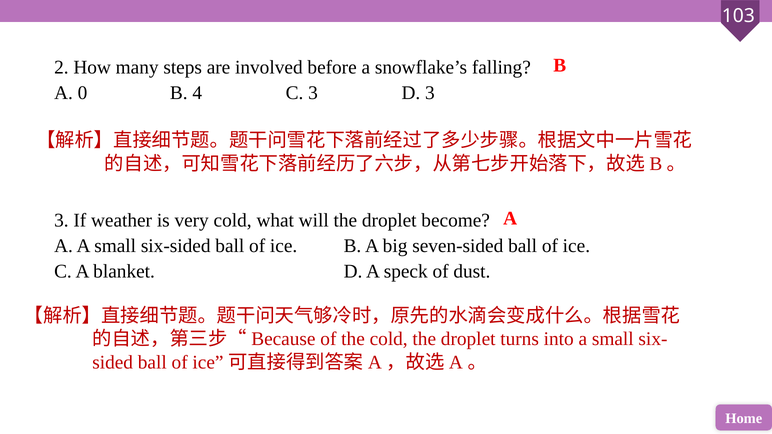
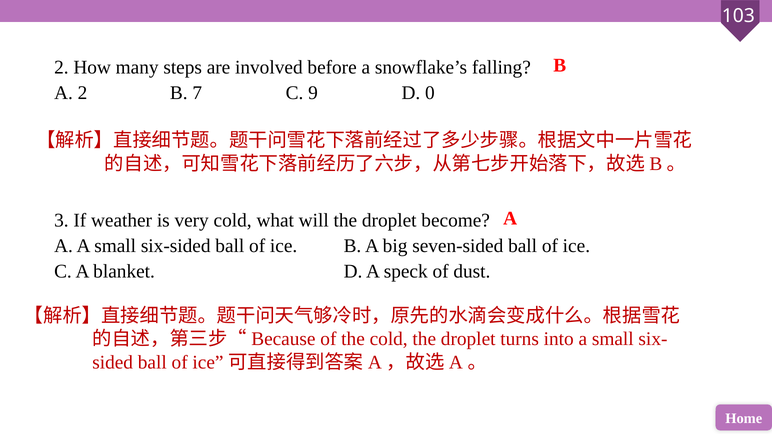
A 0: 0 -> 2
4: 4 -> 7
C 3: 3 -> 9
D 3: 3 -> 0
